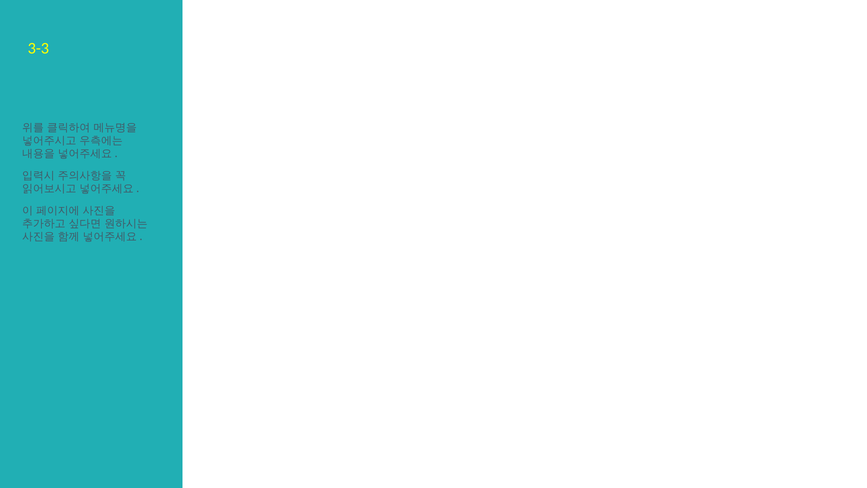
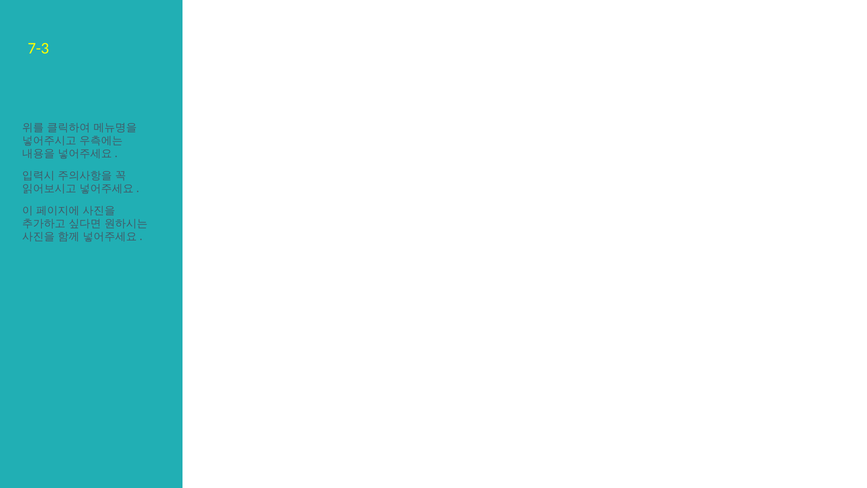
3-3: 3-3 -> 7-3
